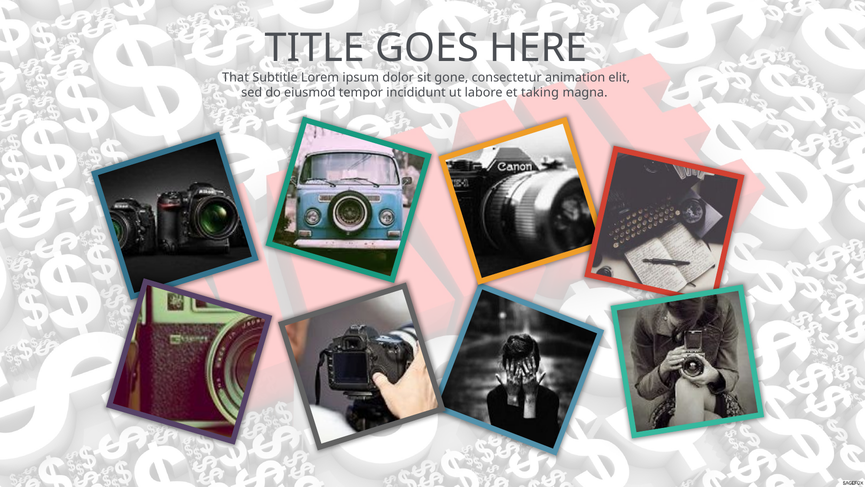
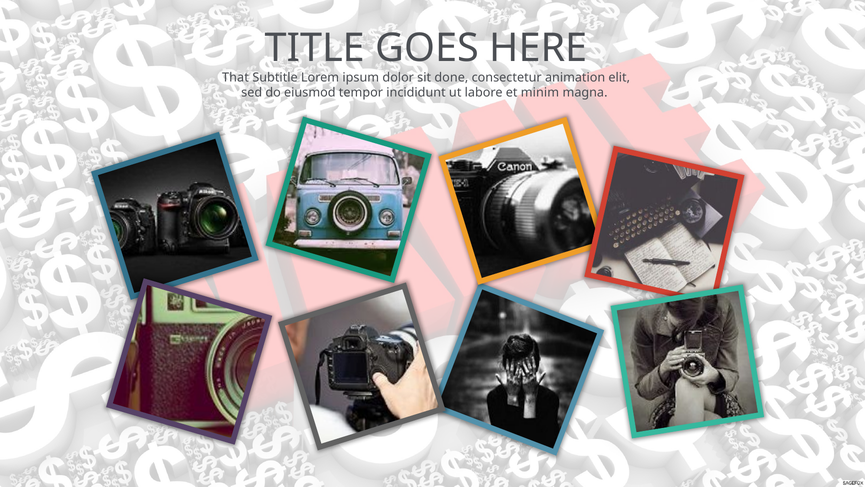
gone: gone -> done
taking: taking -> minim
